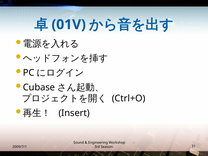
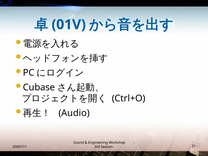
Insert: Insert -> Audio
